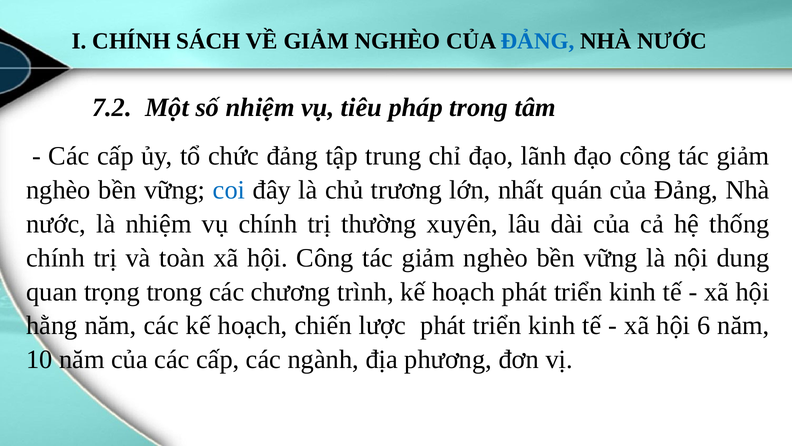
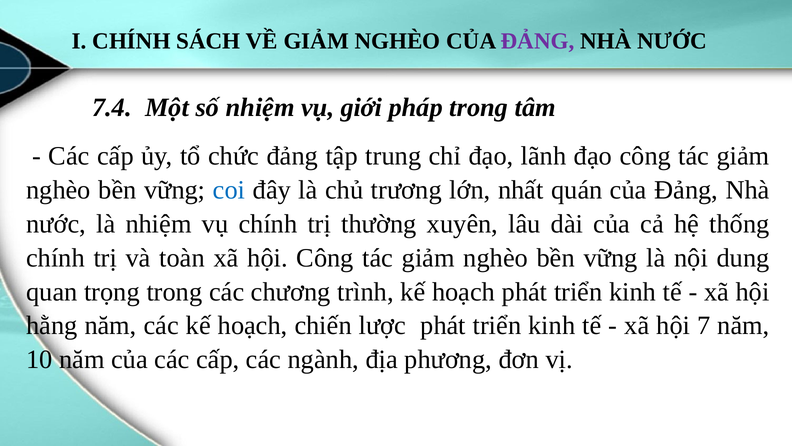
ĐẢNG at (538, 41) colour: blue -> purple
7.2: 7.2 -> 7.4
tiêu: tiêu -> giới
6: 6 -> 7
